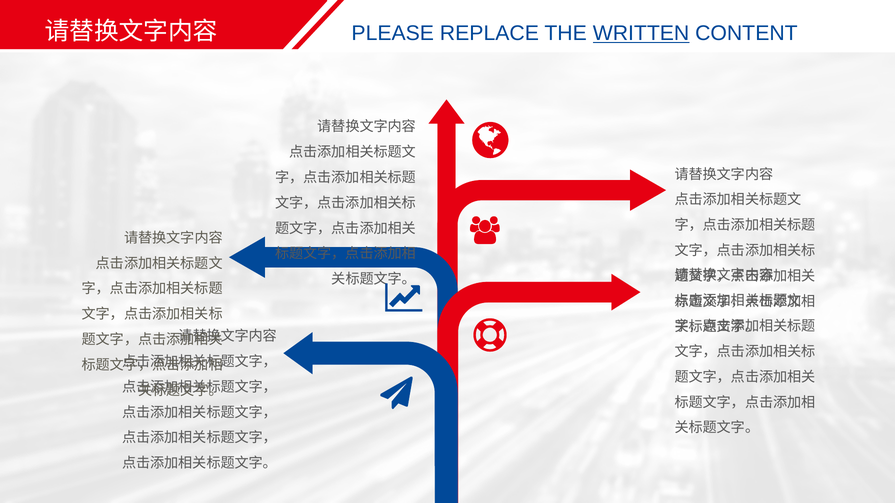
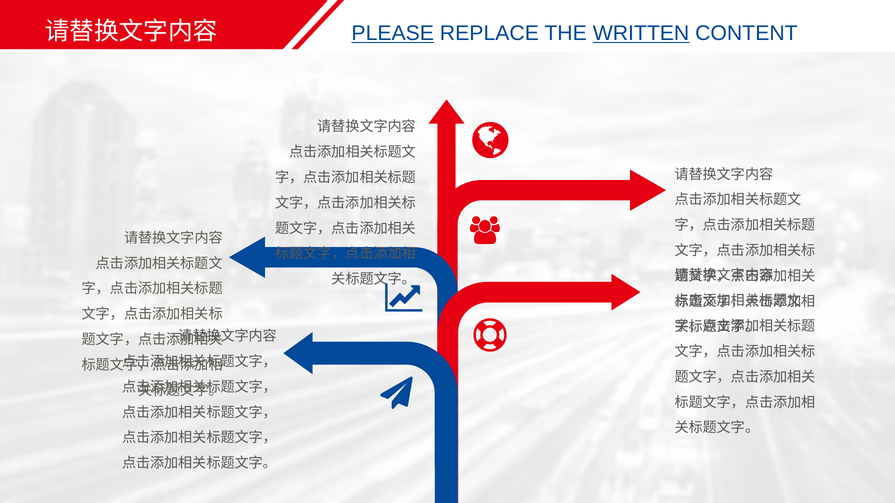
PLEASE underline: none -> present
